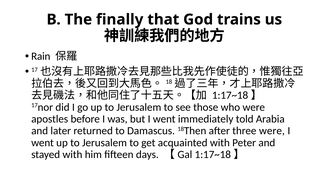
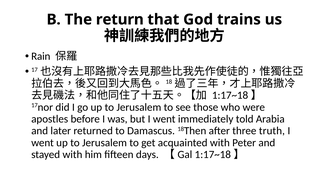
finally: finally -> return
three were: were -> truth
